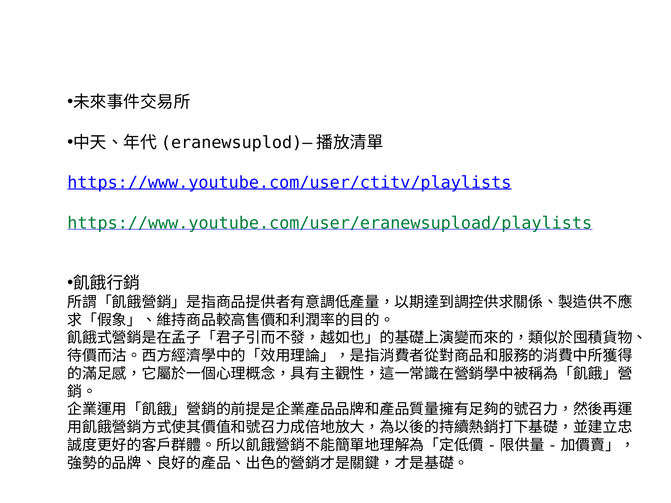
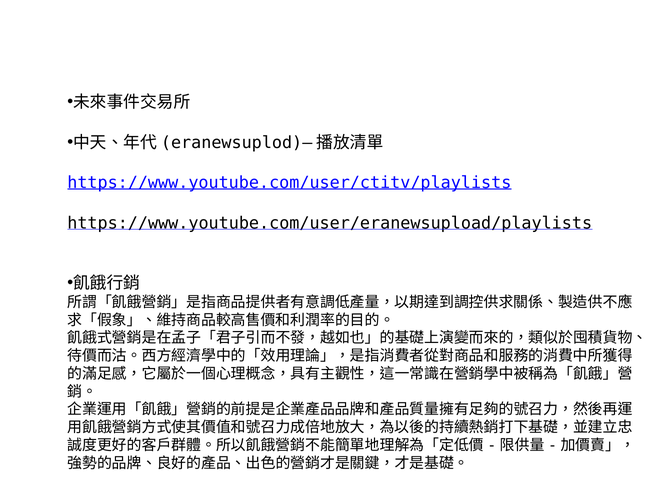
https://www.youtube.com/user/eranewsupload/playlists colour: green -> black
